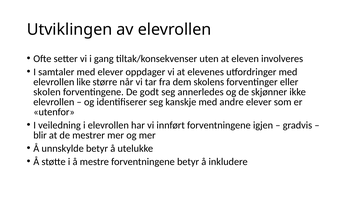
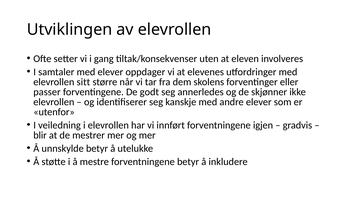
like: like -> sitt
skolen: skolen -> passer
